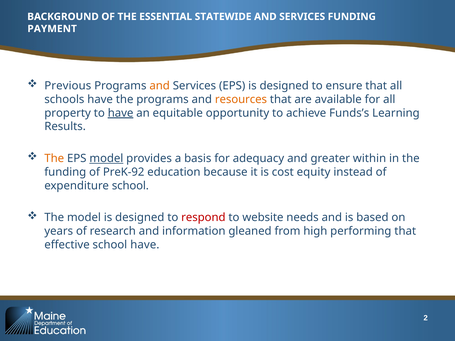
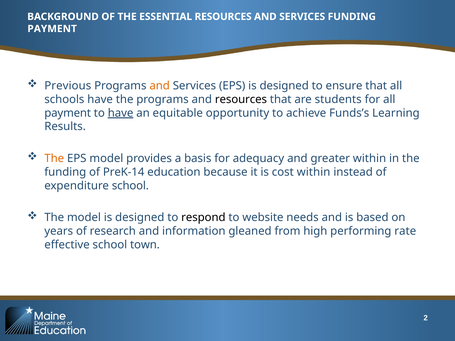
ESSENTIAL STATEWIDE: STATEWIDE -> RESOURCES
resources at (241, 99) colour: orange -> black
available: available -> students
property at (68, 113): property -> payment
model at (106, 159) underline: present -> none
PreK-92: PreK-92 -> PreK-14
cost equity: equity -> within
respond colour: red -> black
performing that: that -> rate
school have: have -> town
